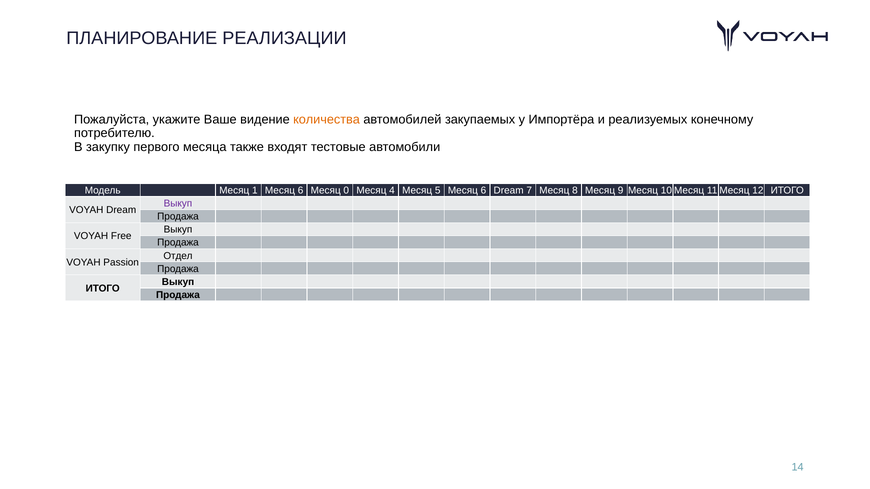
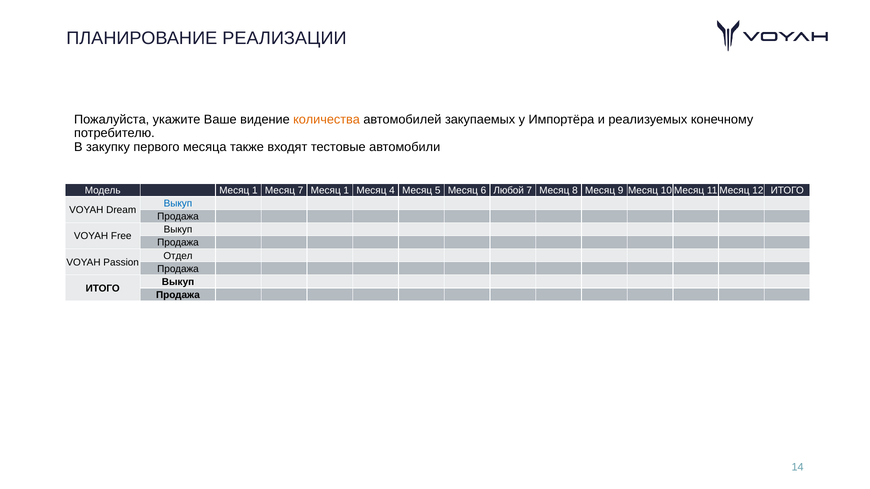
1 Месяц 6: 6 -> 7
0 at (346, 191): 0 -> 1
6 Dream: Dream -> Любой
Выкуп at (178, 204) colour: purple -> blue
